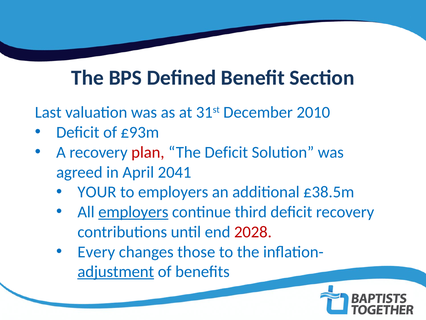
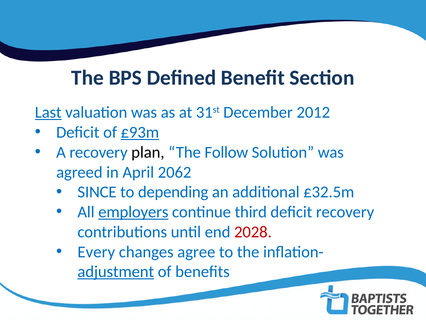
Last underline: none -> present
2010: 2010 -> 2012
£93m underline: none -> present
plan colour: red -> black
The Deficit: Deficit -> Follow
2041: 2041 -> 2062
YOUR: YOUR -> SINCE
to employers: employers -> depending
£38.5m: £38.5m -> £32.5m
those: those -> agree
